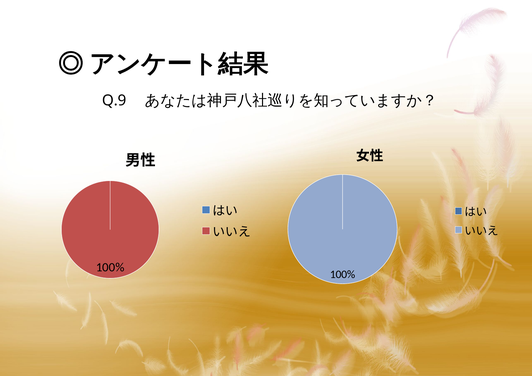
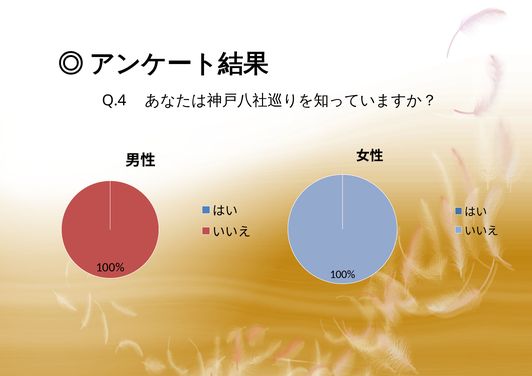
Q.9: Q.9 -> Q.4
